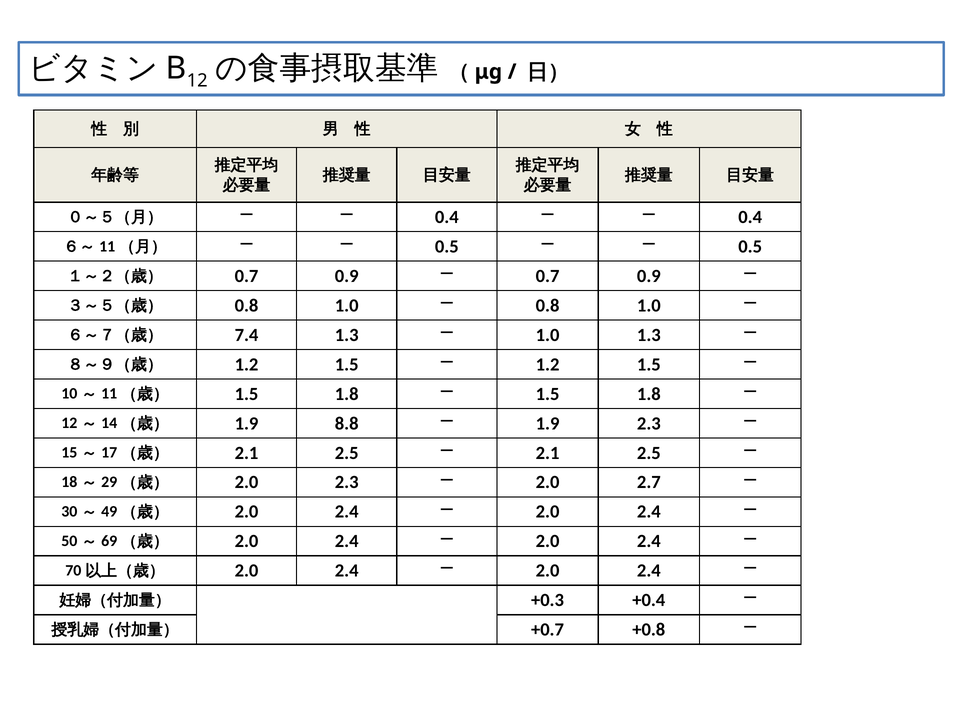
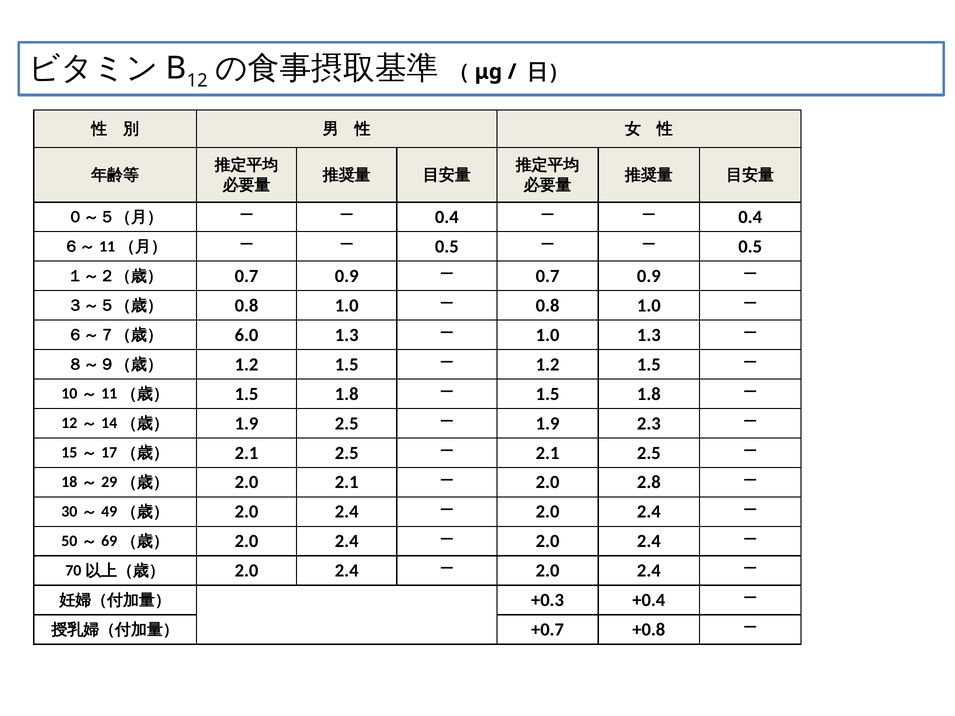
7.4: 7.4 -> 6.0
1.9 8.8: 8.8 -> 2.5
2.0 2.3: 2.3 -> 2.1
2.7: 2.7 -> 2.8
